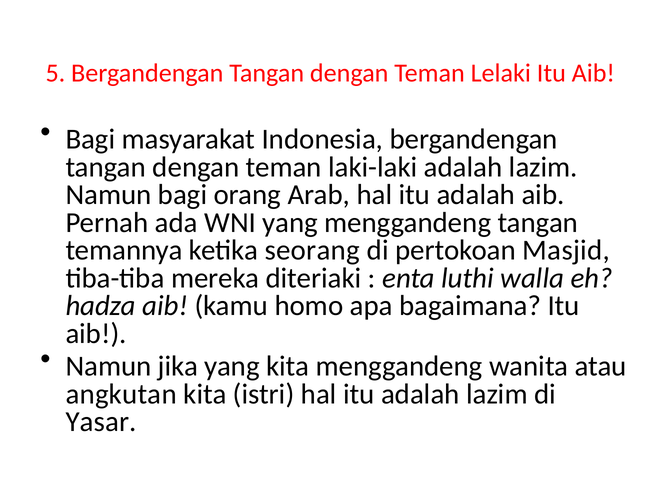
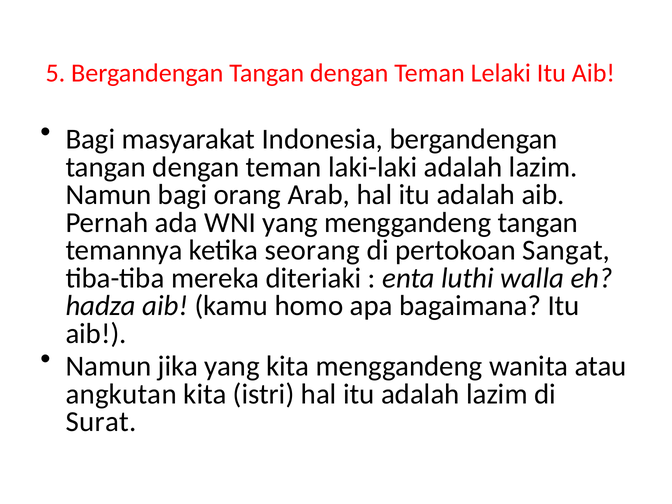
Masjid: Masjid -> Sangat
Yasar: Yasar -> Surat
